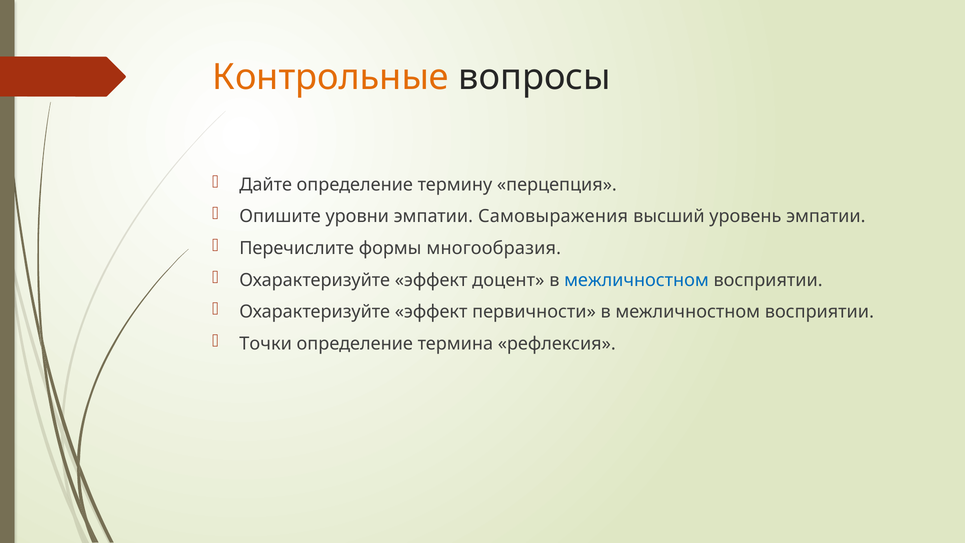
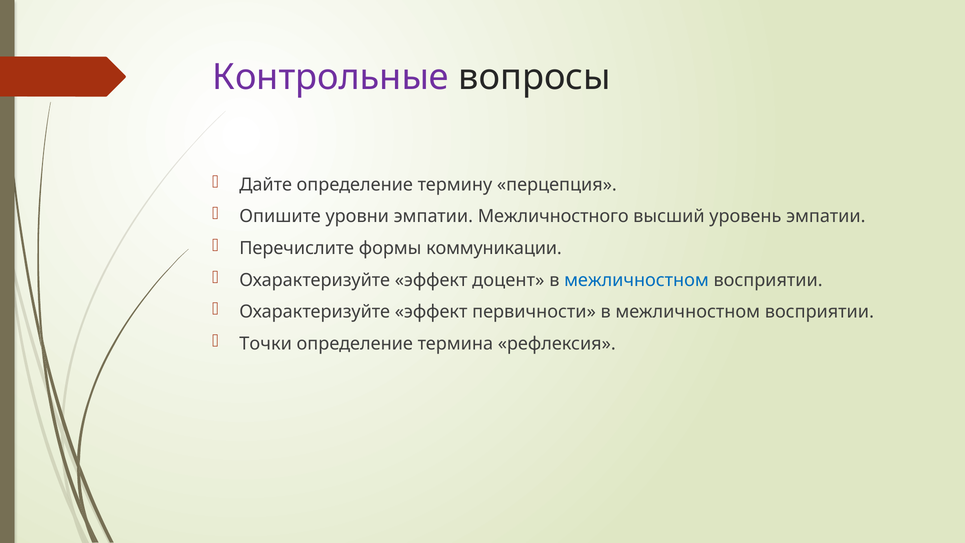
Контрольные colour: orange -> purple
Самовыражения: Самовыражения -> Межличностного
многообразия: многообразия -> коммуникации
